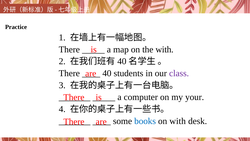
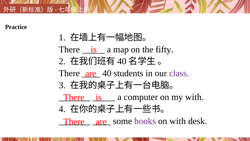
the with: with -> fifty
my your: your -> with
books colour: blue -> purple
